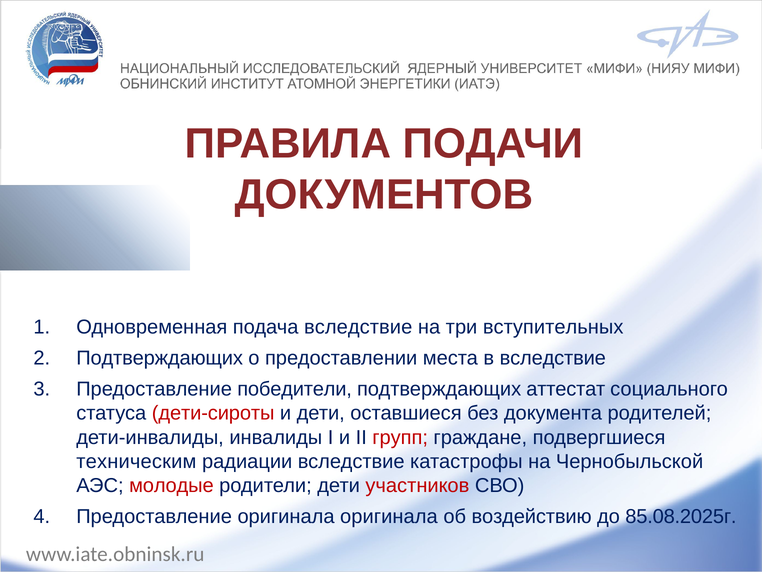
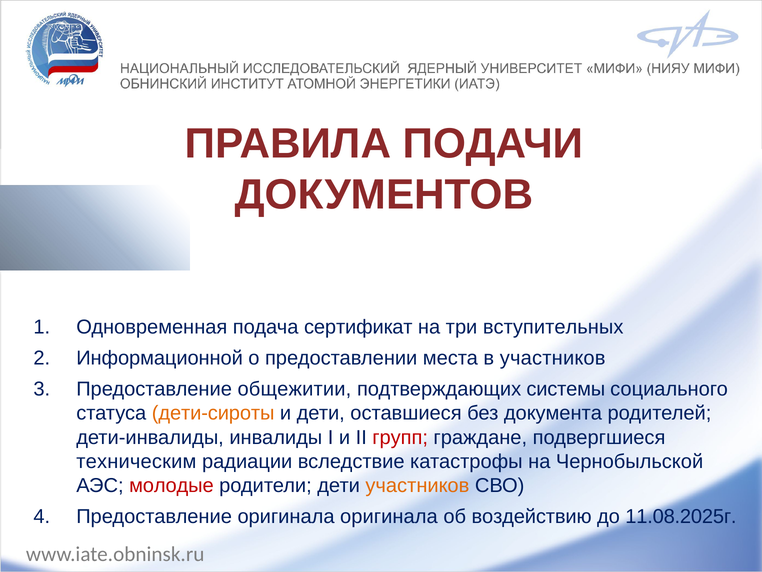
подача вследствие: вследствие -> сертификат
Подтверждающих at (160, 358): Подтверждающих -> Информационной
в вследствие: вследствие -> участников
победители: победители -> общежитии
аттестат: аттестат -> системы
дети-сироты colour: red -> orange
участников at (417, 485) colour: red -> orange
85.08.2025г: 85.08.2025г -> 11.08.2025г
